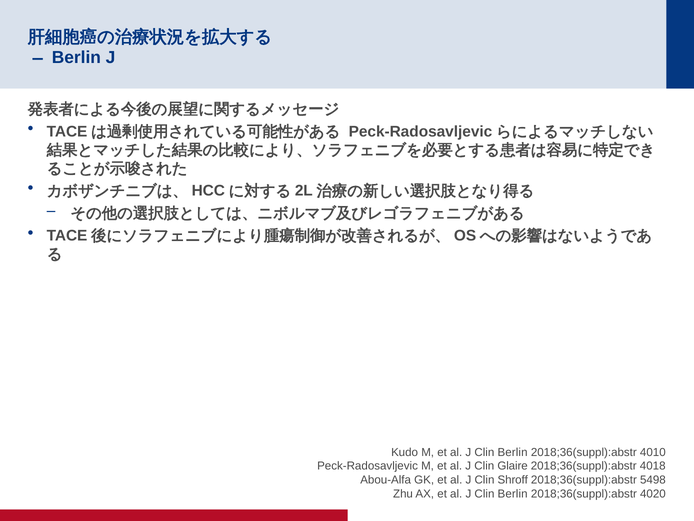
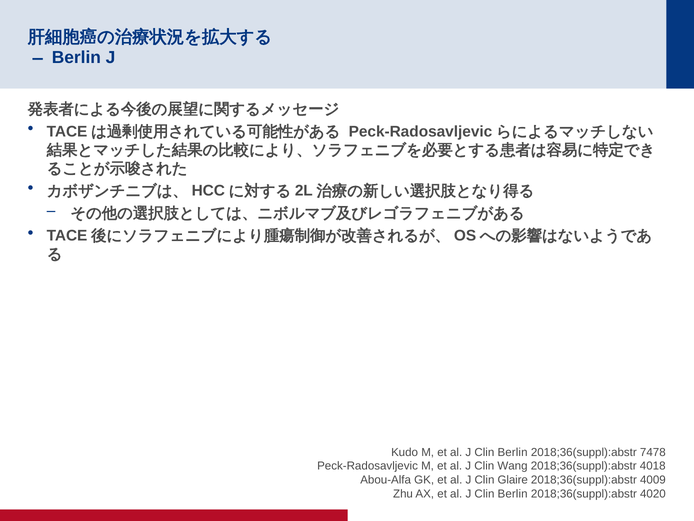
4010: 4010 -> 7478
Glaire: Glaire -> Wang
Shroff: Shroff -> Glaire
5498: 5498 -> 4009
